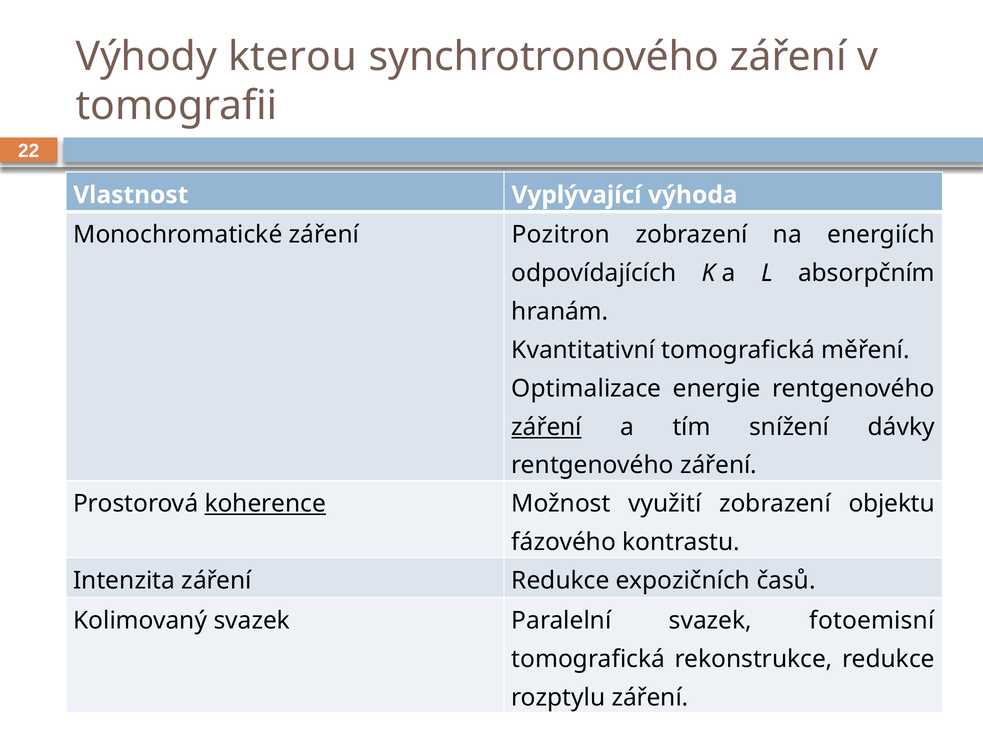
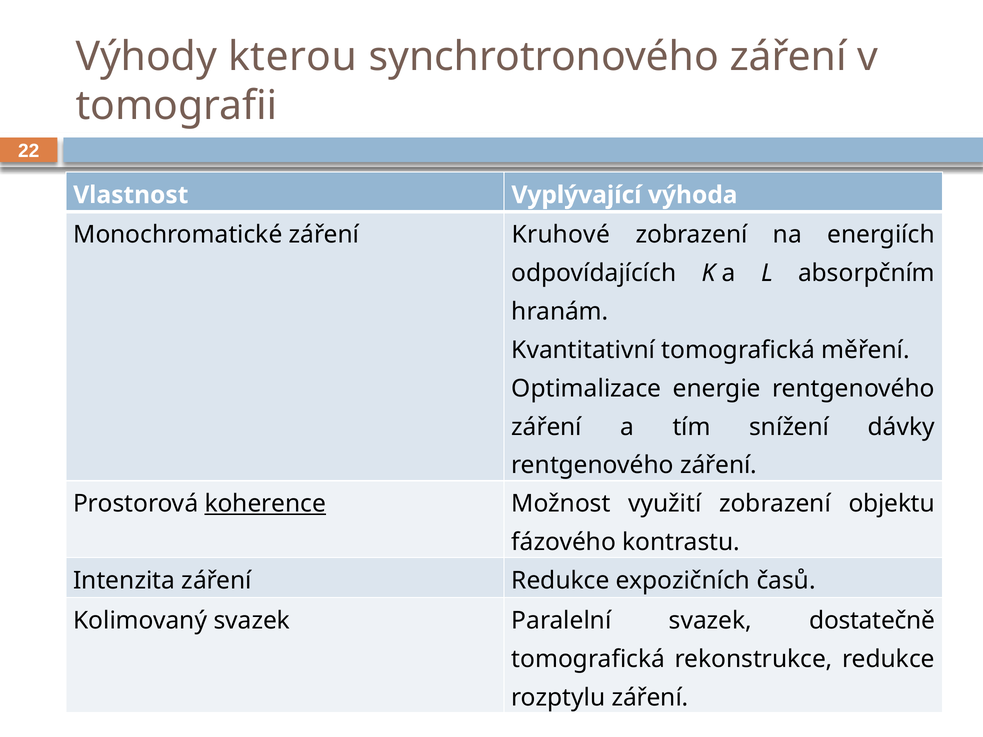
Pozitron: Pozitron -> Kruhové
záření at (547, 427) underline: present -> none
fotoemisní: fotoemisní -> dostatečně
